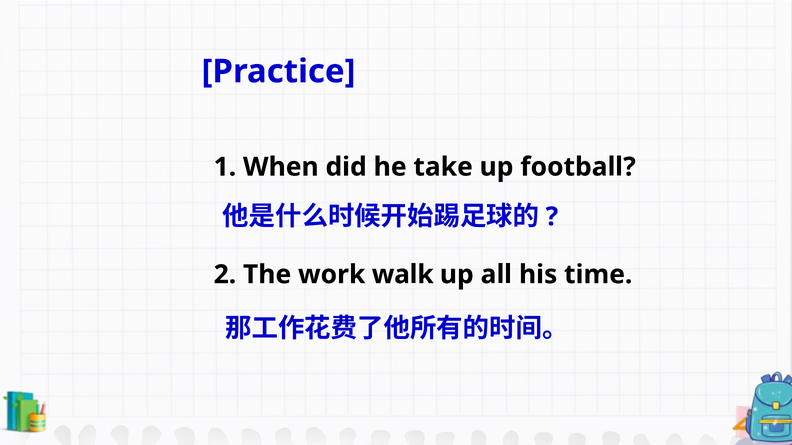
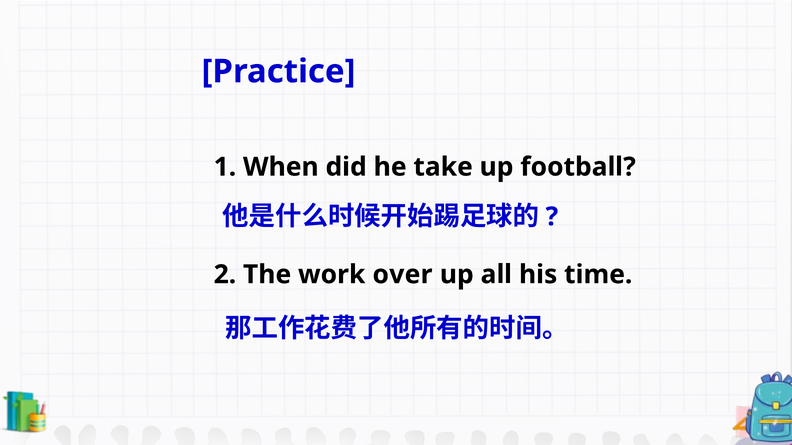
walk: walk -> over
